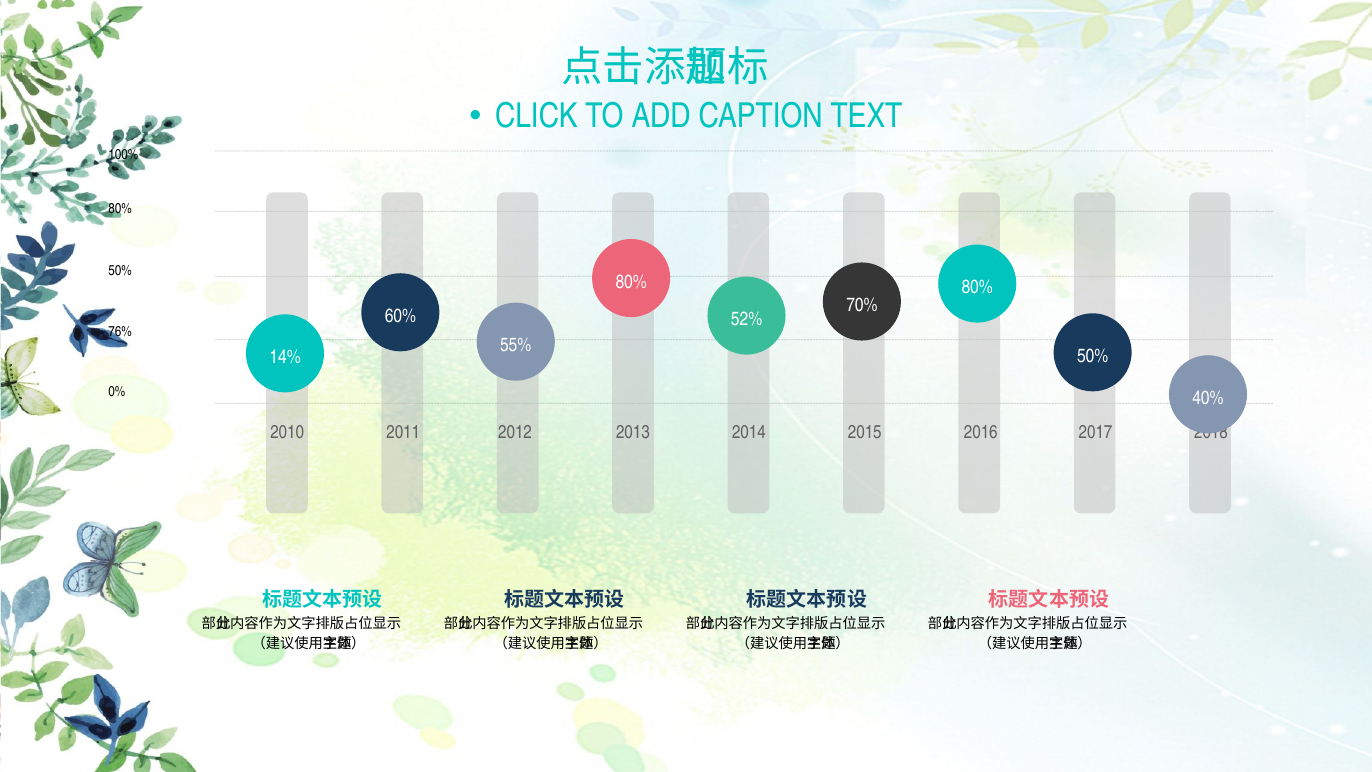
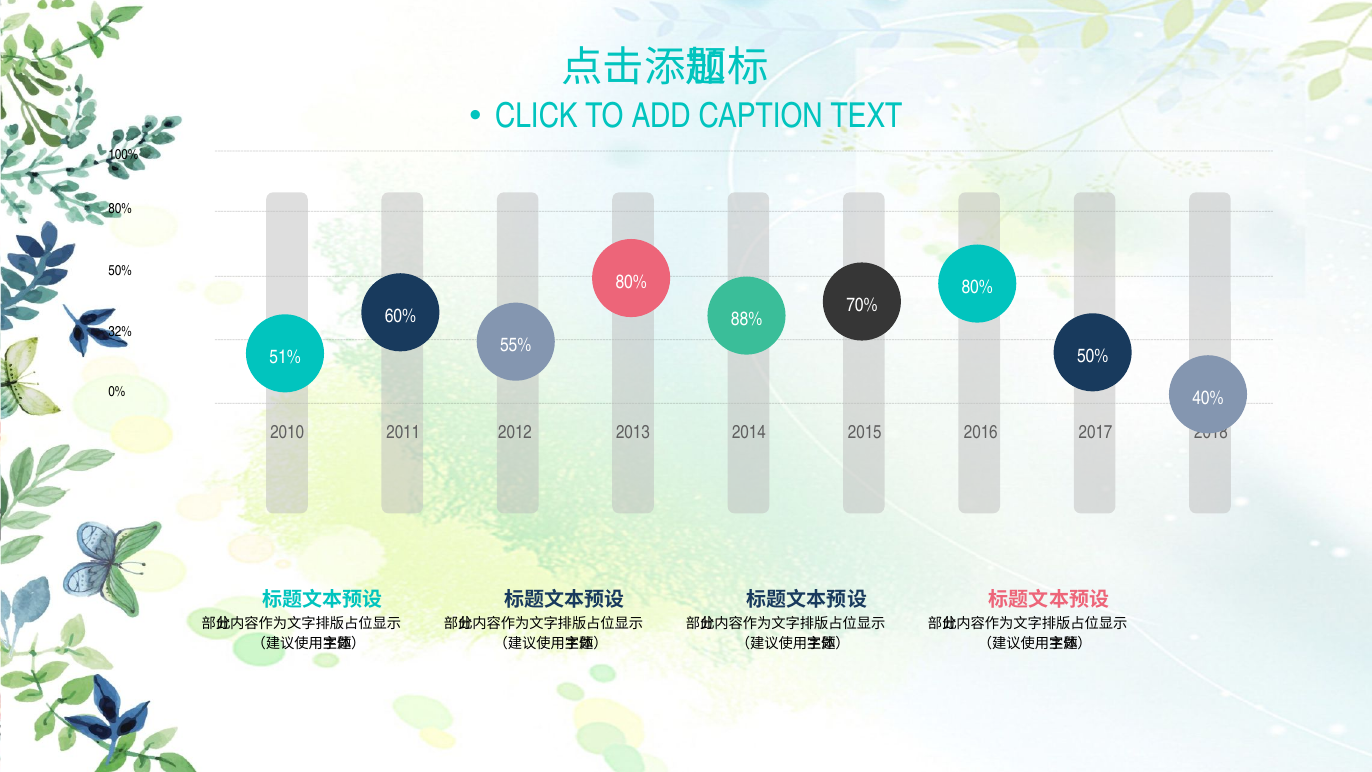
52%: 52% -> 88%
76%: 76% -> 32%
14%: 14% -> 51%
